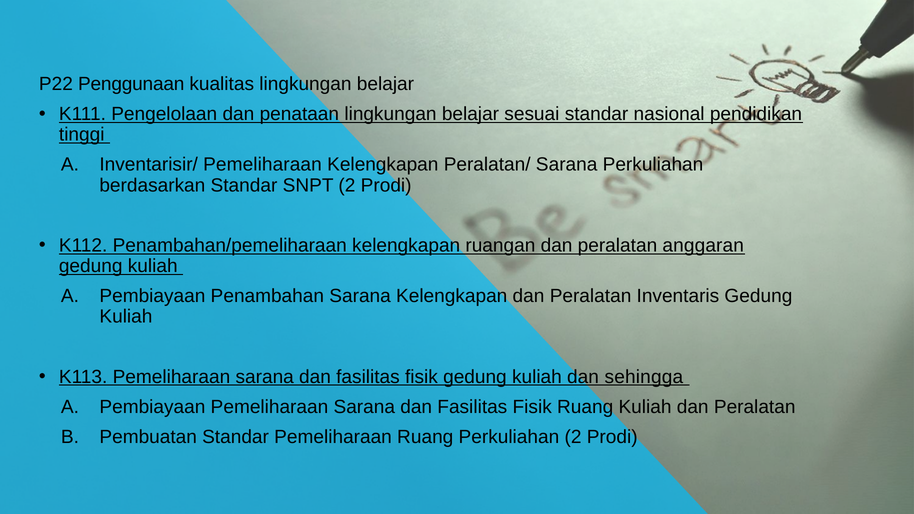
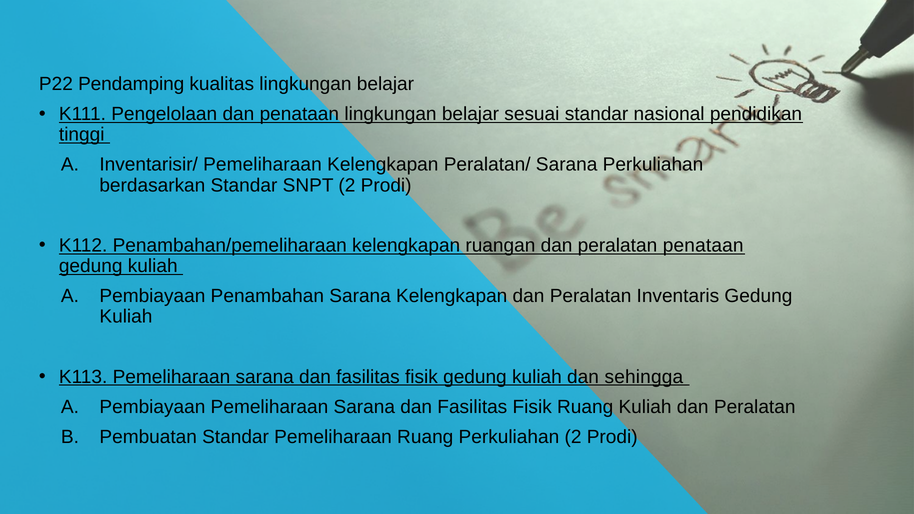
Penggunaan: Penggunaan -> Pendamping
peralatan anggaran: anggaran -> penataan
